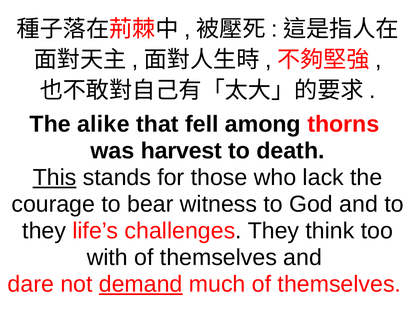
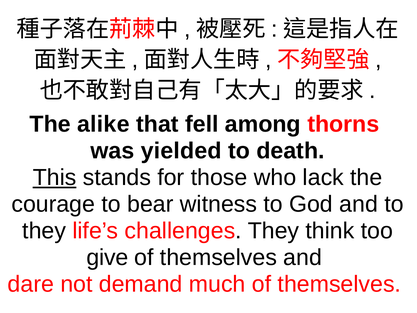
harvest: harvest -> yielded
with: with -> give
demand underline: present -> none
